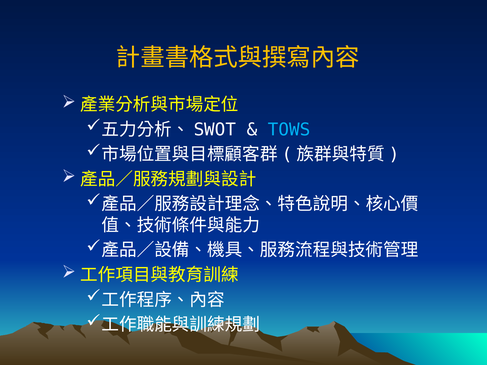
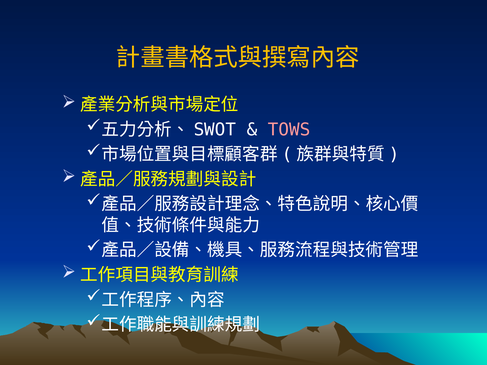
TOWS colour: light blue -> pink
